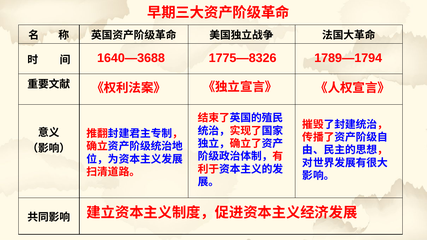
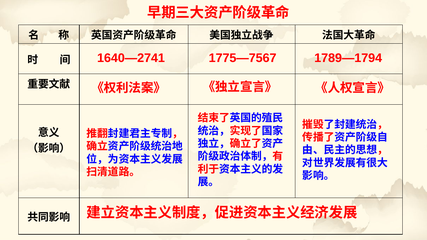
1640—3688: 1640—3688 -> 1640—2741
1775—8326: 1775—8326 -> 1775—7567
